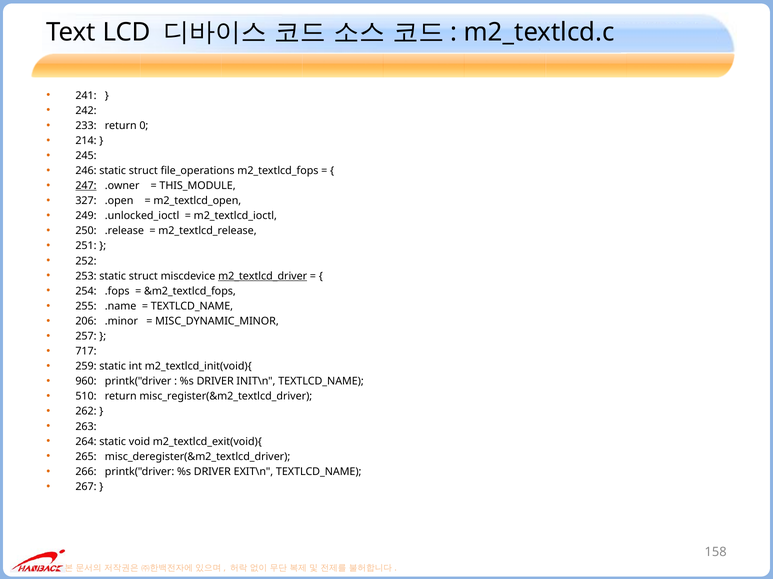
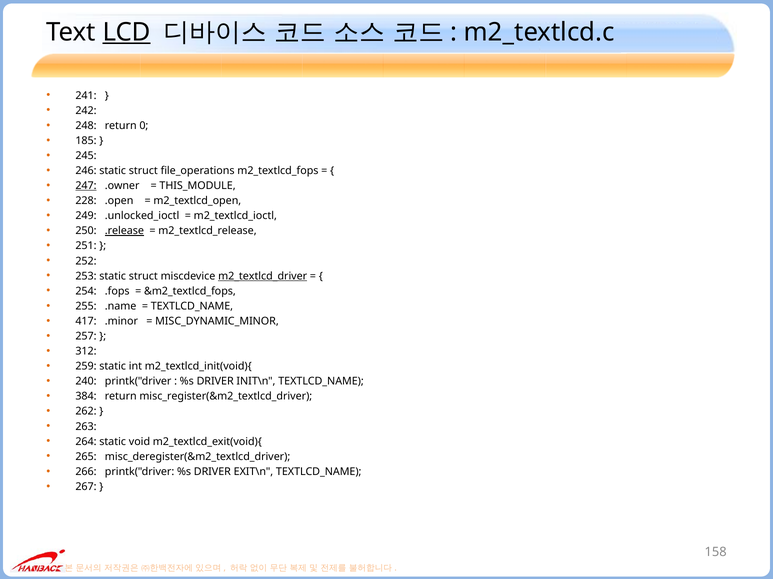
LCD underline: none -> present
233: 233 -> 248
214: 214 -> 185
327: 327 -> 228
.release underline: none -> present
206: 206 -> 417
717: 717 -> 312
960: 960 -> 240
510: 510 -> 384
